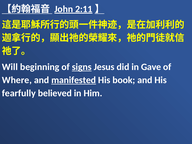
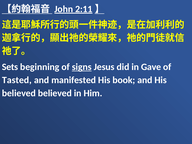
Will: Will -> Sets
Where: Where -> Tasted
manifested underline: present -> none
fearfully at (19, 93): fearfully -> believed
